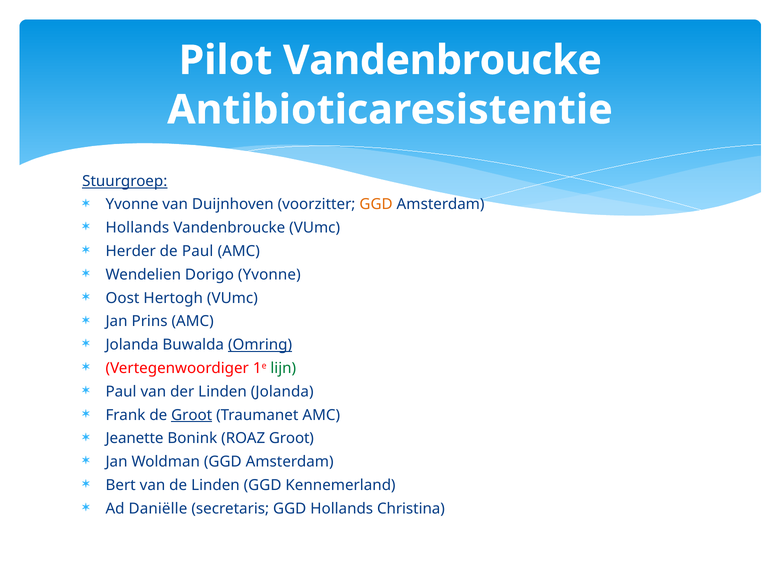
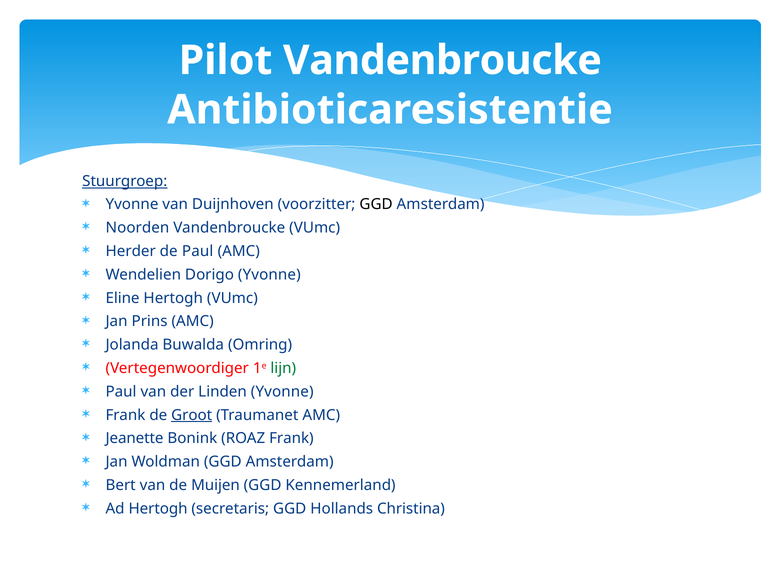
GGD at (376, 204) colour: orange -> black
Hollands at (137, 228): Hollands -> Noorden
Oost: Oost -> Eline
Omring underline: present -> none
Linden Jolanda: Jolanda -> Yvonne
ROAZ Groot: Groot -> Frank
de Linden: Linden -> Muijen
Ad Daniëlle: Daniëlle -> Hertogh
